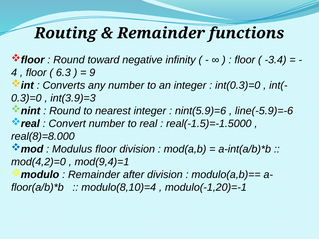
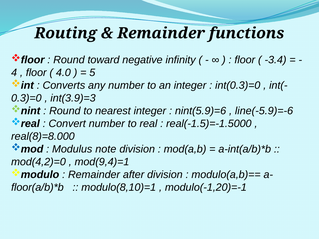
6.3: 6.3 -> 4.0
9: 9 -> 5
Modulus floor: floor -> note
modulo(8,10)=4: modulo(8,10)=4 -> modulo(8,10)=1
